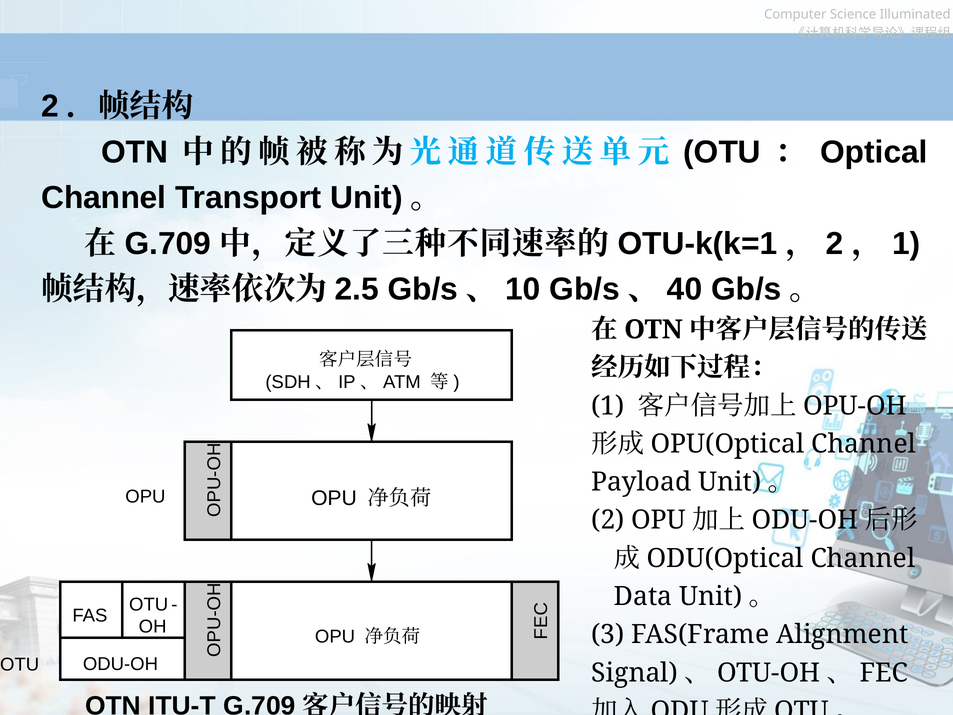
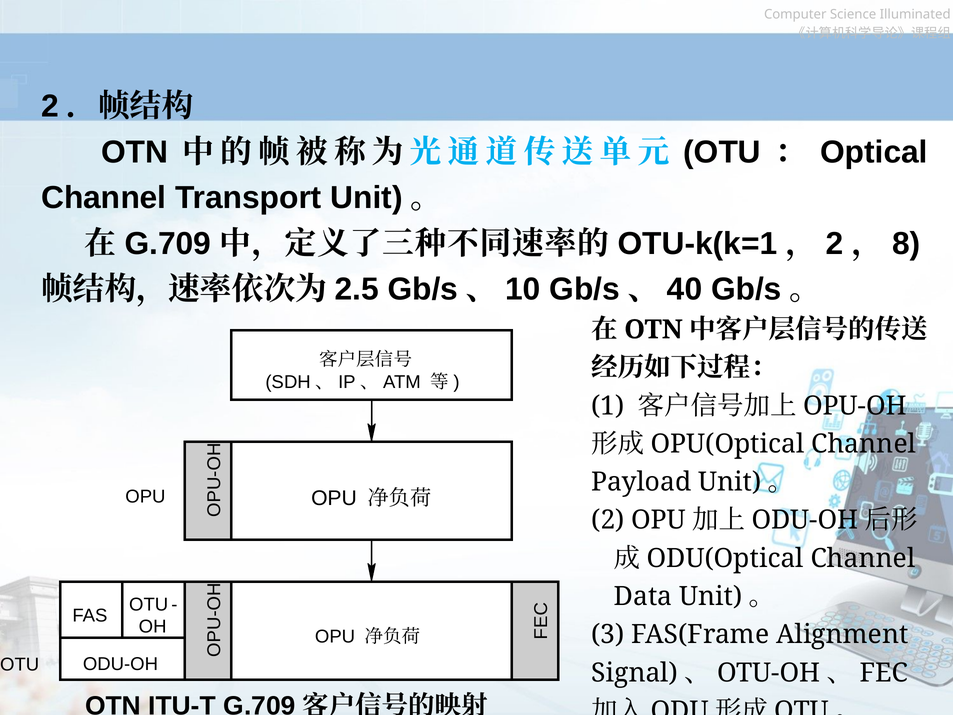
1 at (906, 244): 1 -> 8
